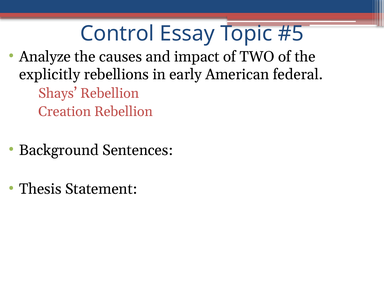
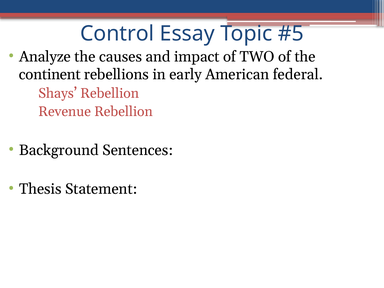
explicitly: explicitly -> continent
Creation: Creation -> Revenue
